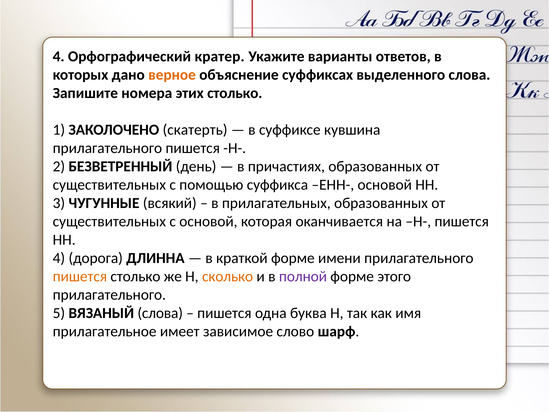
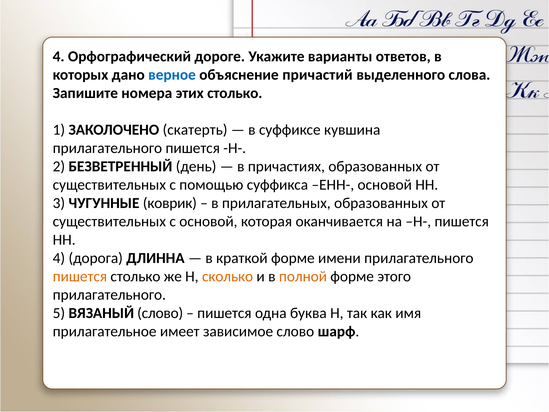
кратер: кратер -> дороге
верное colour: orange -> blue
суффиксах: суффиксах -> причастий
всякий: всякий -> коврик
полной colour: purple -> orange
ВЯЗАНЫЙ слова: слова -> слово
